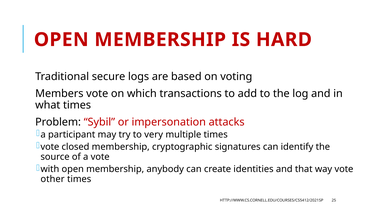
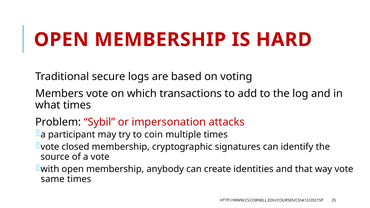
very: very -> coin
other: other -> same
